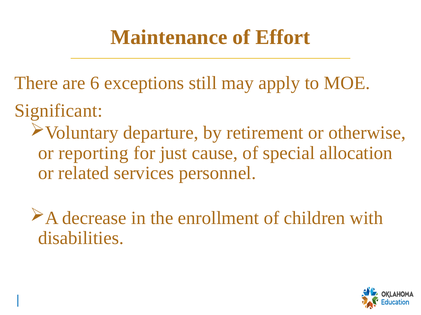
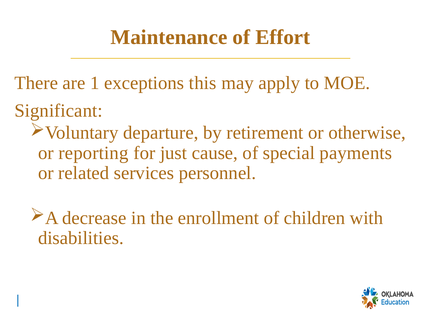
6: 6 -> 1
still: still -> this
allocation: allocation -> payments
